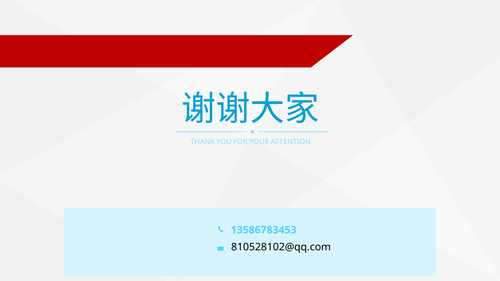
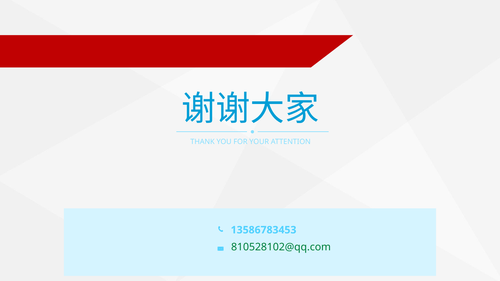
810528102@qq.com colour: black -> green
